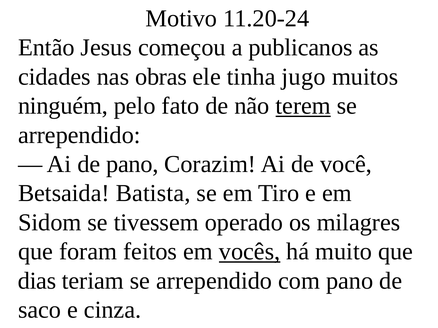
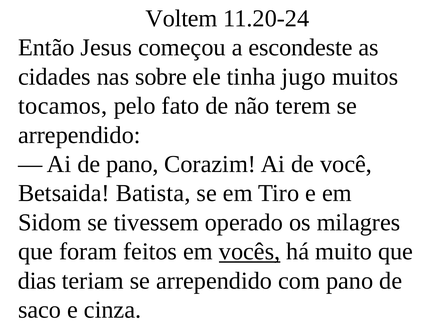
Motivo: Motivo -> Voltem
publicanos: publicanos -> escondeste
obras: obras -> sobre
ninguém: ninguém -> tocamos
terem underline: present -> none
